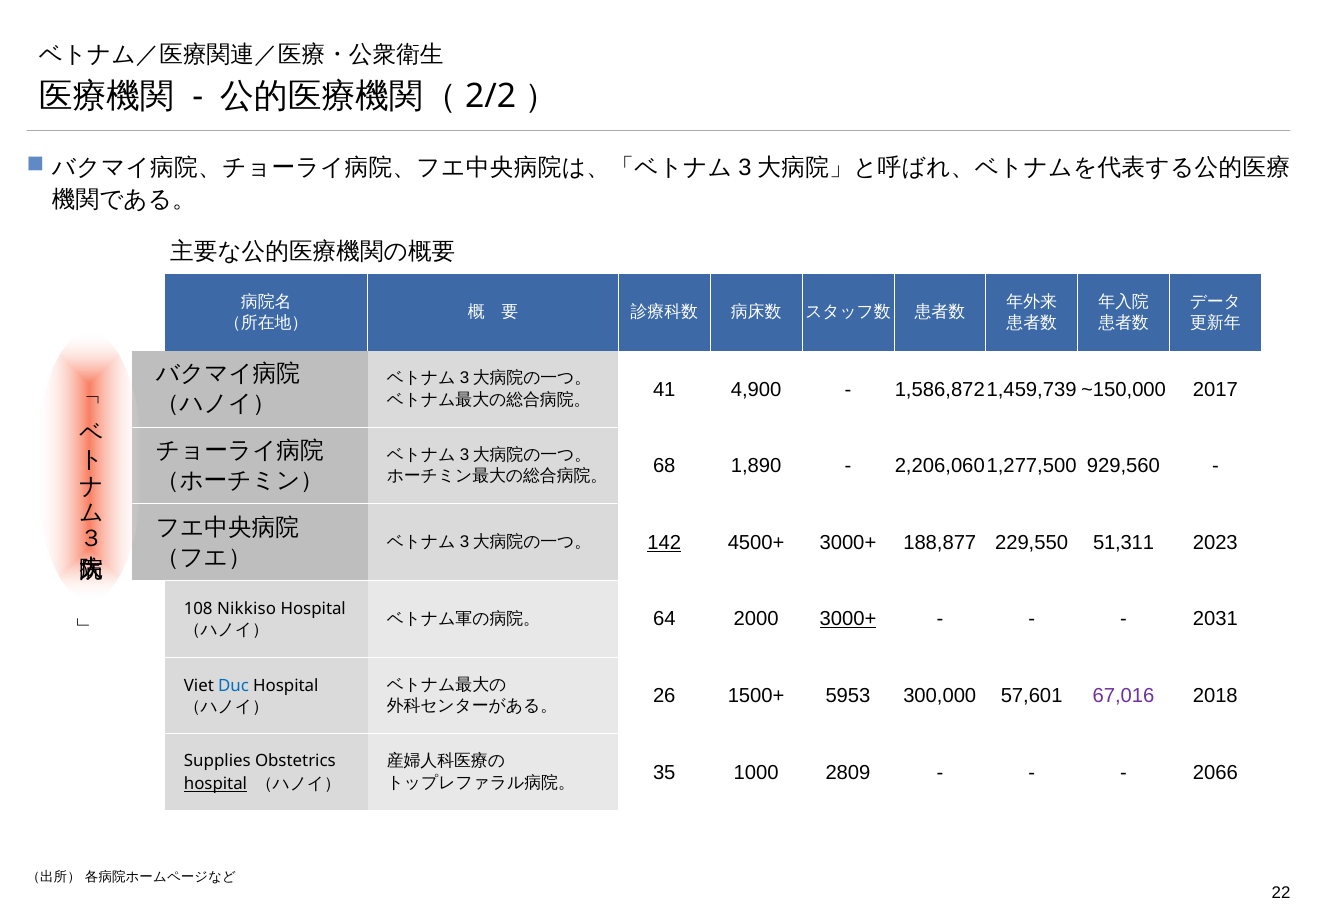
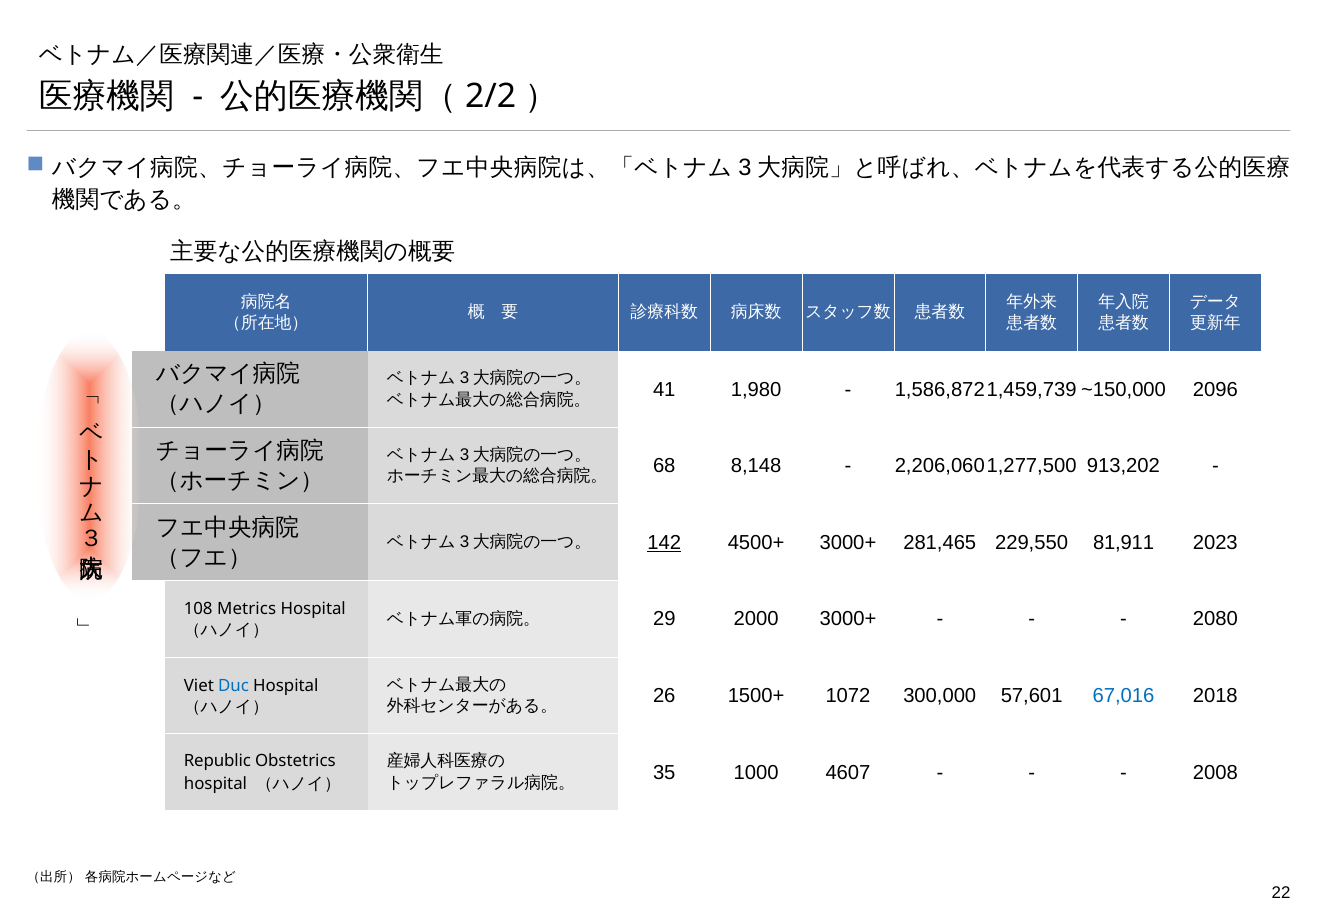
4,900: 4,900 -> 1,980
2017: 2017 -> 2096
1,890: 1,890 -> 8,148
929,560: 929,560 -> 913,202
188,877: 188,877 -> 281,465
51,311: 51,311 -> 81,911
Nikkiso: Nikkiso -> Metrics
64: 64 -> 29
3000+ at (848, 619) underline: present -> none
2031: 2031 -> 2080
5953: 5953 -> 1072
67,016 colour: purple -> blue
Supplies: Supplies -> Republic
2809: 2809 -> 4607
2066: 2066 -> 2008
hospital at (215, 784) underline: present -> none
